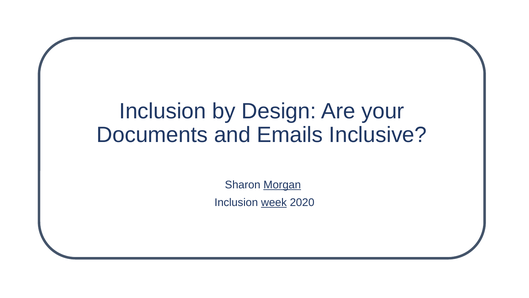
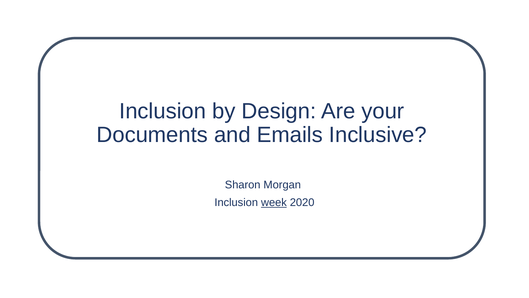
Morgan underline: present -> none
